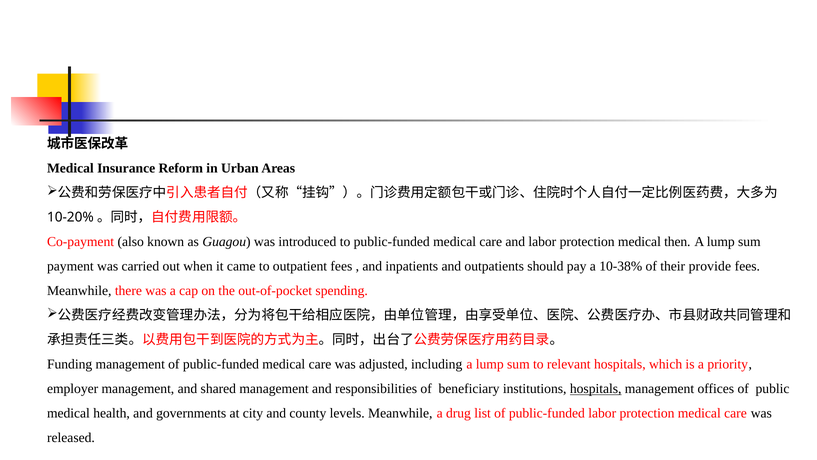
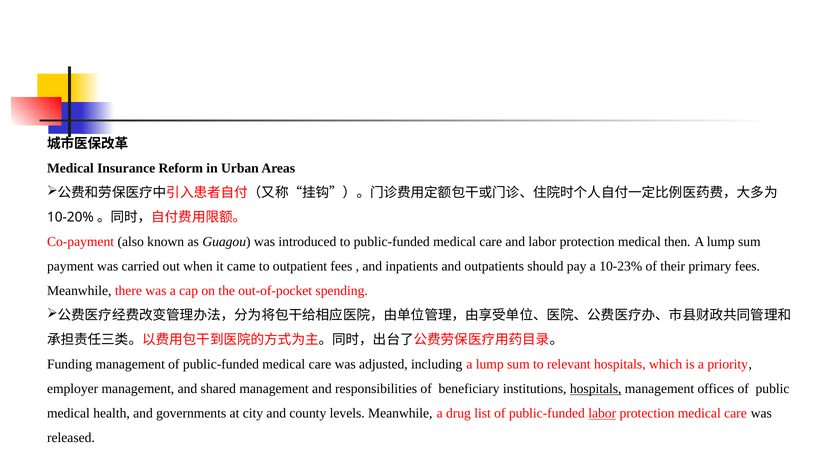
10-38%: 10-38% -> 10-23%
provide: provide -> primary
labor at (602, 413) underline: none -> present
